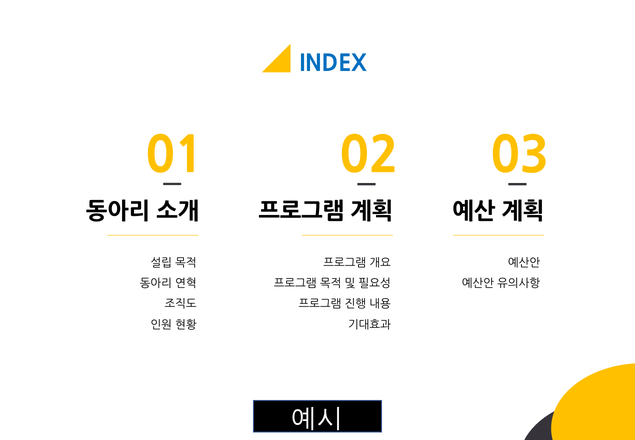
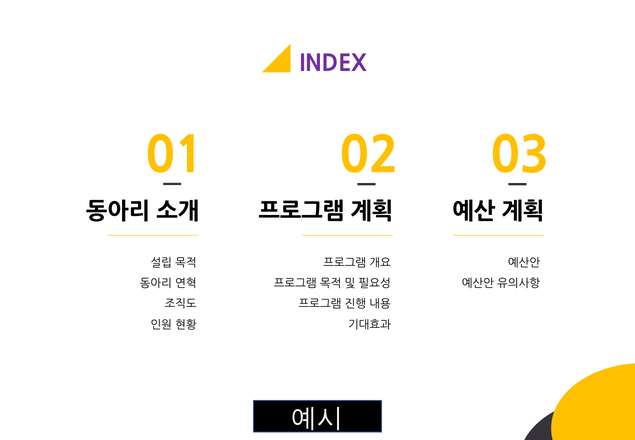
INDEX colour: blue -> purple
